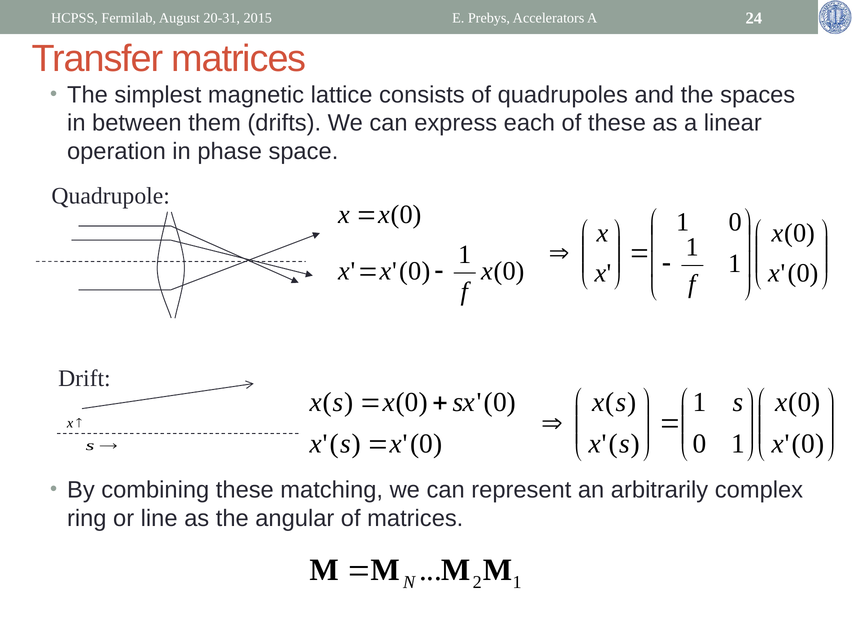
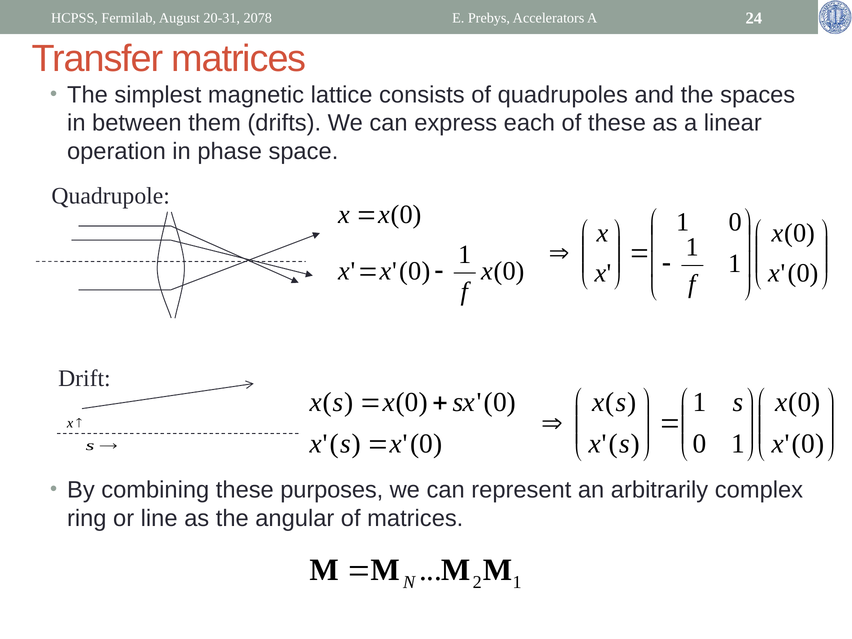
2015: 2015 -> 2078
matching: matching -> purposes
